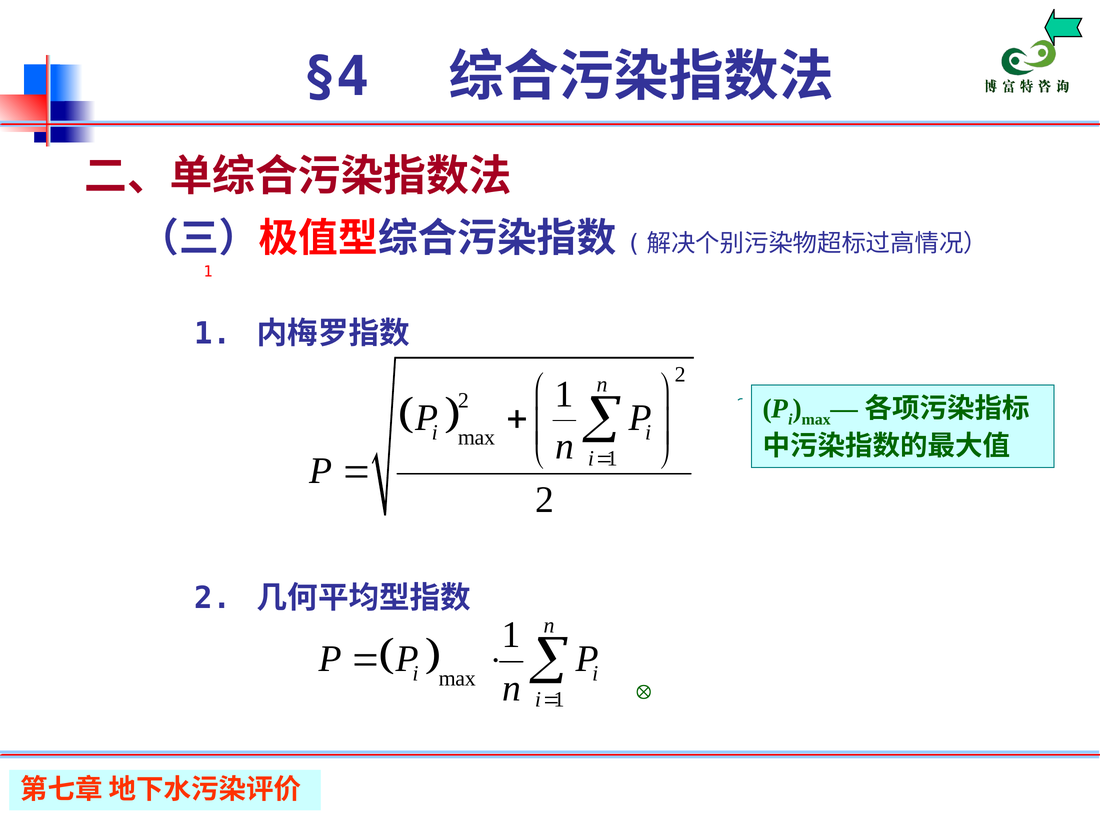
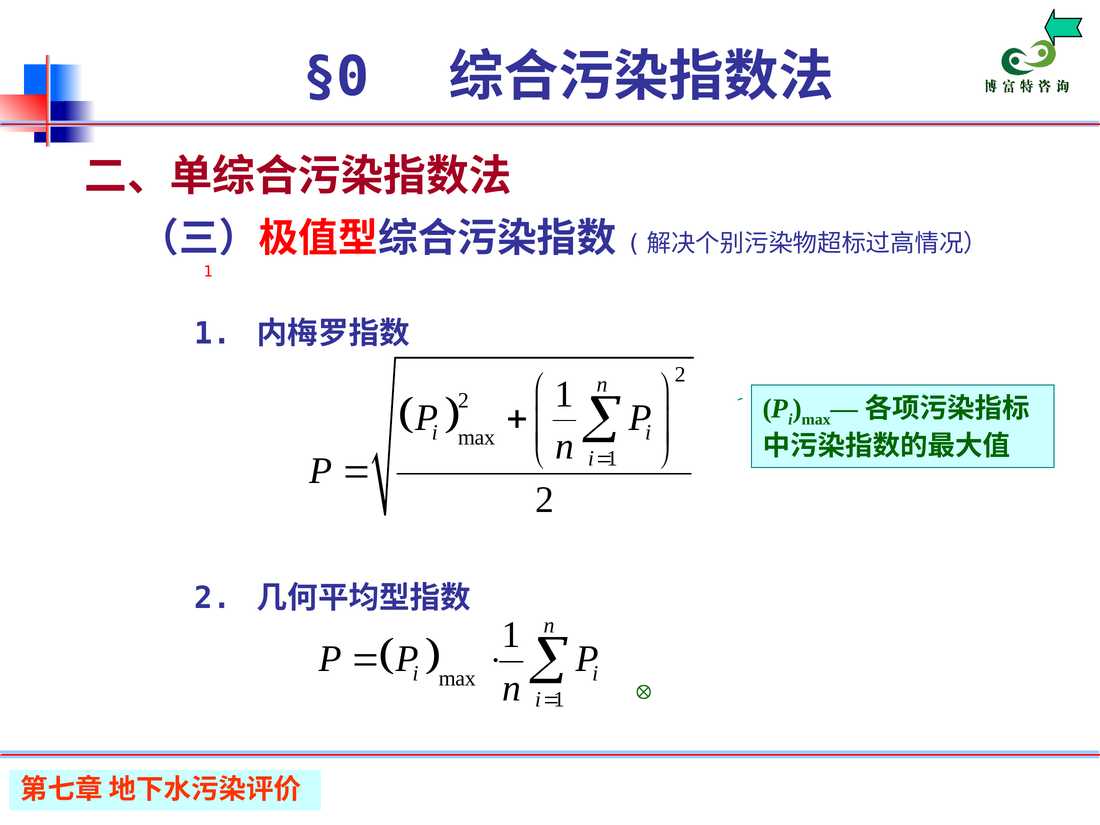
§4: §4 -> §0
